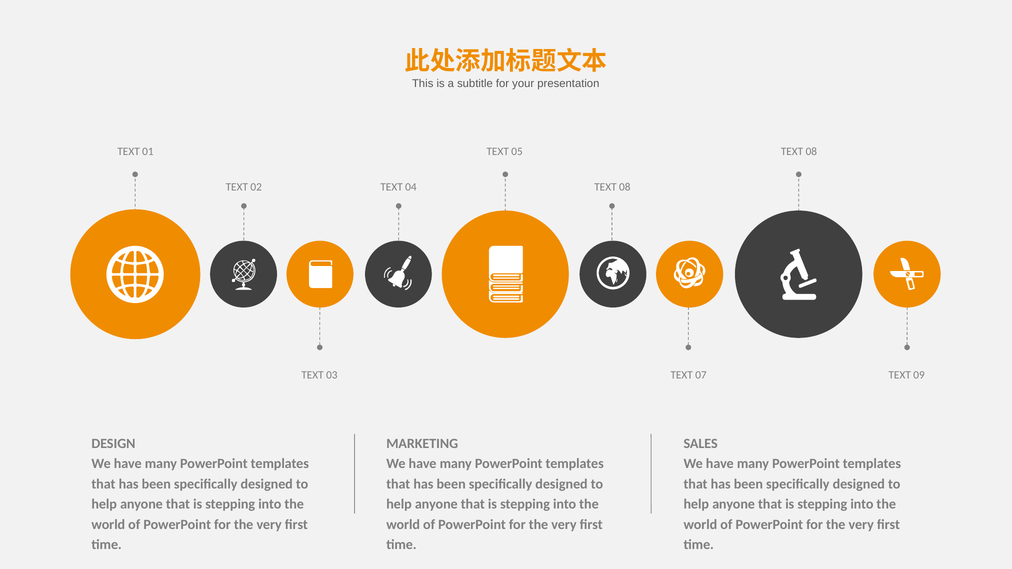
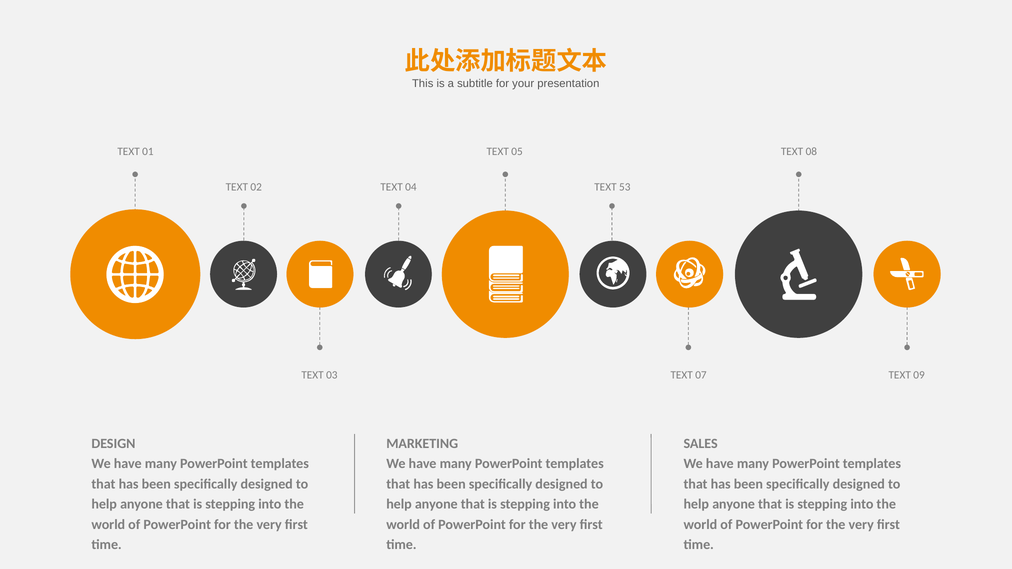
04 TEXT 08: 08 -> 53
